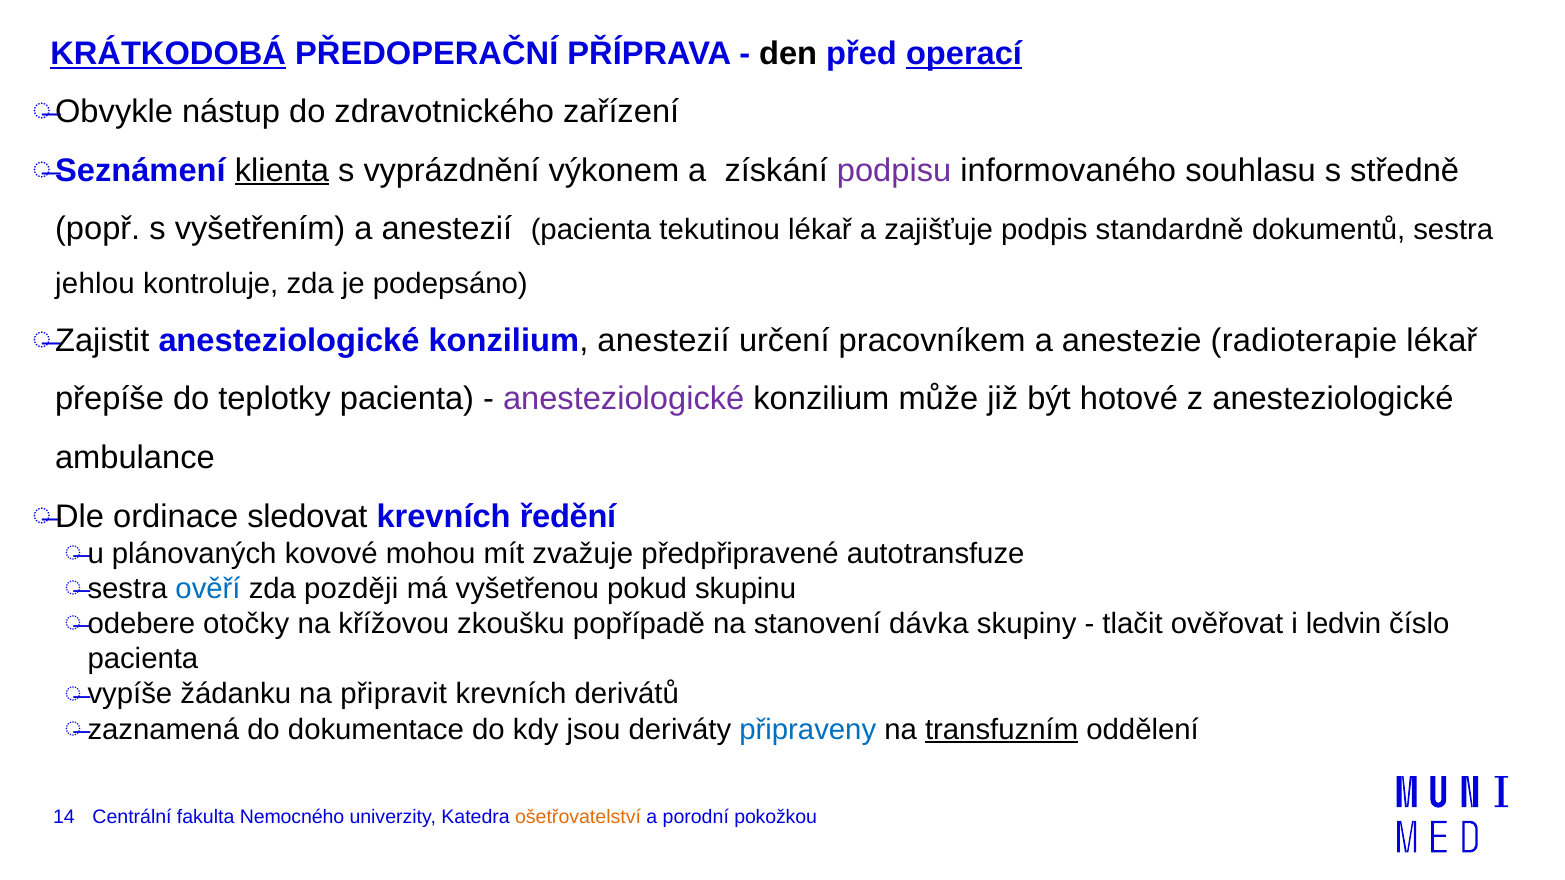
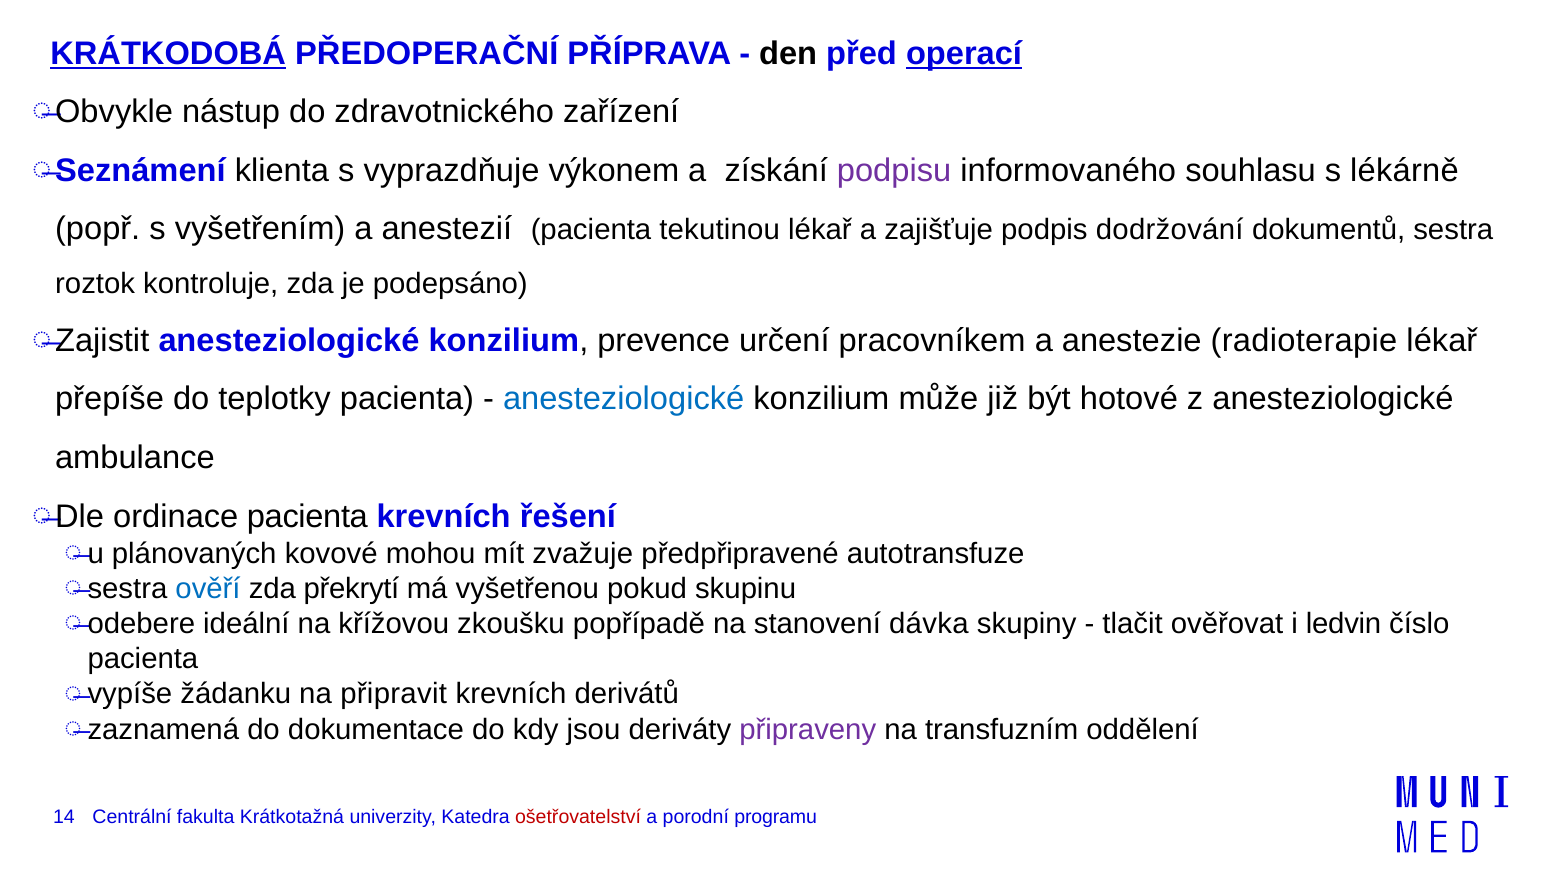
klienta underline: present -> none
vyprázdnění: vyprázdnění -> vyprazdňuje
středně: středně -> lékárně
standardně: standardně -> dodržování
jehlou: jehlou -> roztok
konzilium anestezií: anestezií -> prevence
anesteziologické at (624, 399) colour: purple -> blue
ordinace sledovat: sledovat -> pacienta
ředění: ředění -> řešení
později: později -> překrytí
otočky: otočky -> ideální
připraveny colour: blue -> purple
transfuzním underline: present -> none
Nemocného: Nemocného -> Krátkotažná
ošetřovatelství colour: orange -> red
pokožkou: pokožkou -> programu
